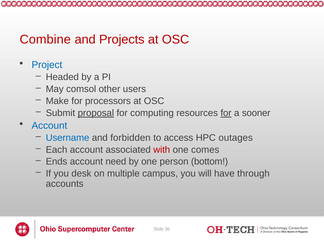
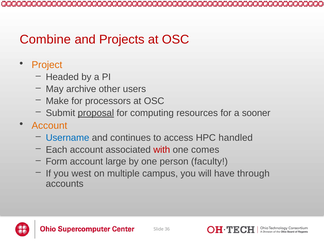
Project colour: blue -> orange
comsol: comsol -> archive
for at (226, 113) underline: present -> none
Account at (49, 125) colour: blue -> orange
forbidden: forbidden -> continues
outages: outages -> handled
Ends: Ends -> Form
need: need -> large
bottom: bottom -> faculty
desk: desk -> west
